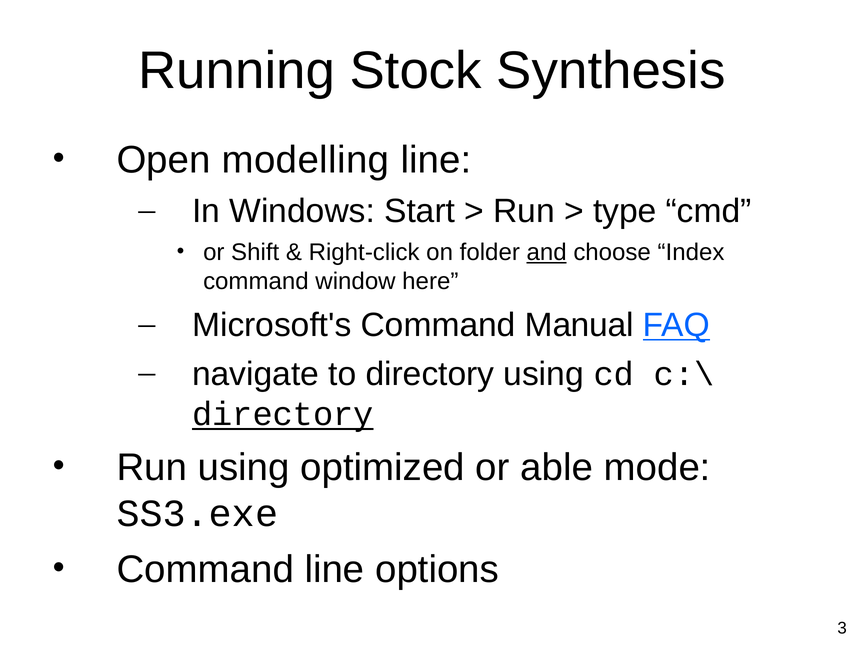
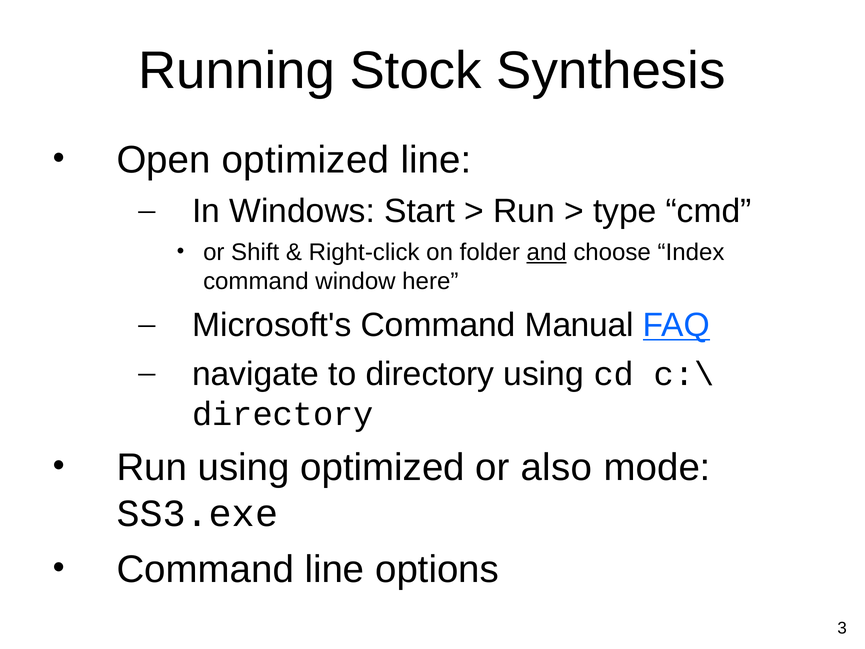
Open modelling: modelling -> optimized
directory at (283, 414) underline: present -> none
able: able -> also
